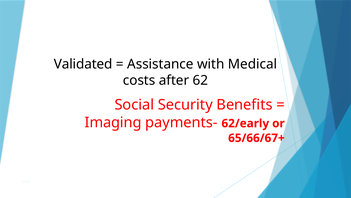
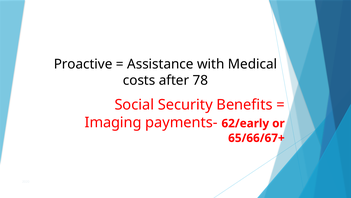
Validated: Validated -> Proactive
62: 62 -> 78
